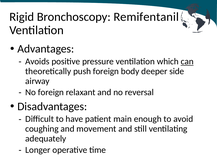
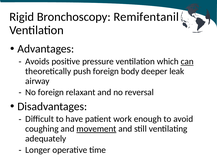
side: side -> leak
main: main -> work
movement underline: none -> present
